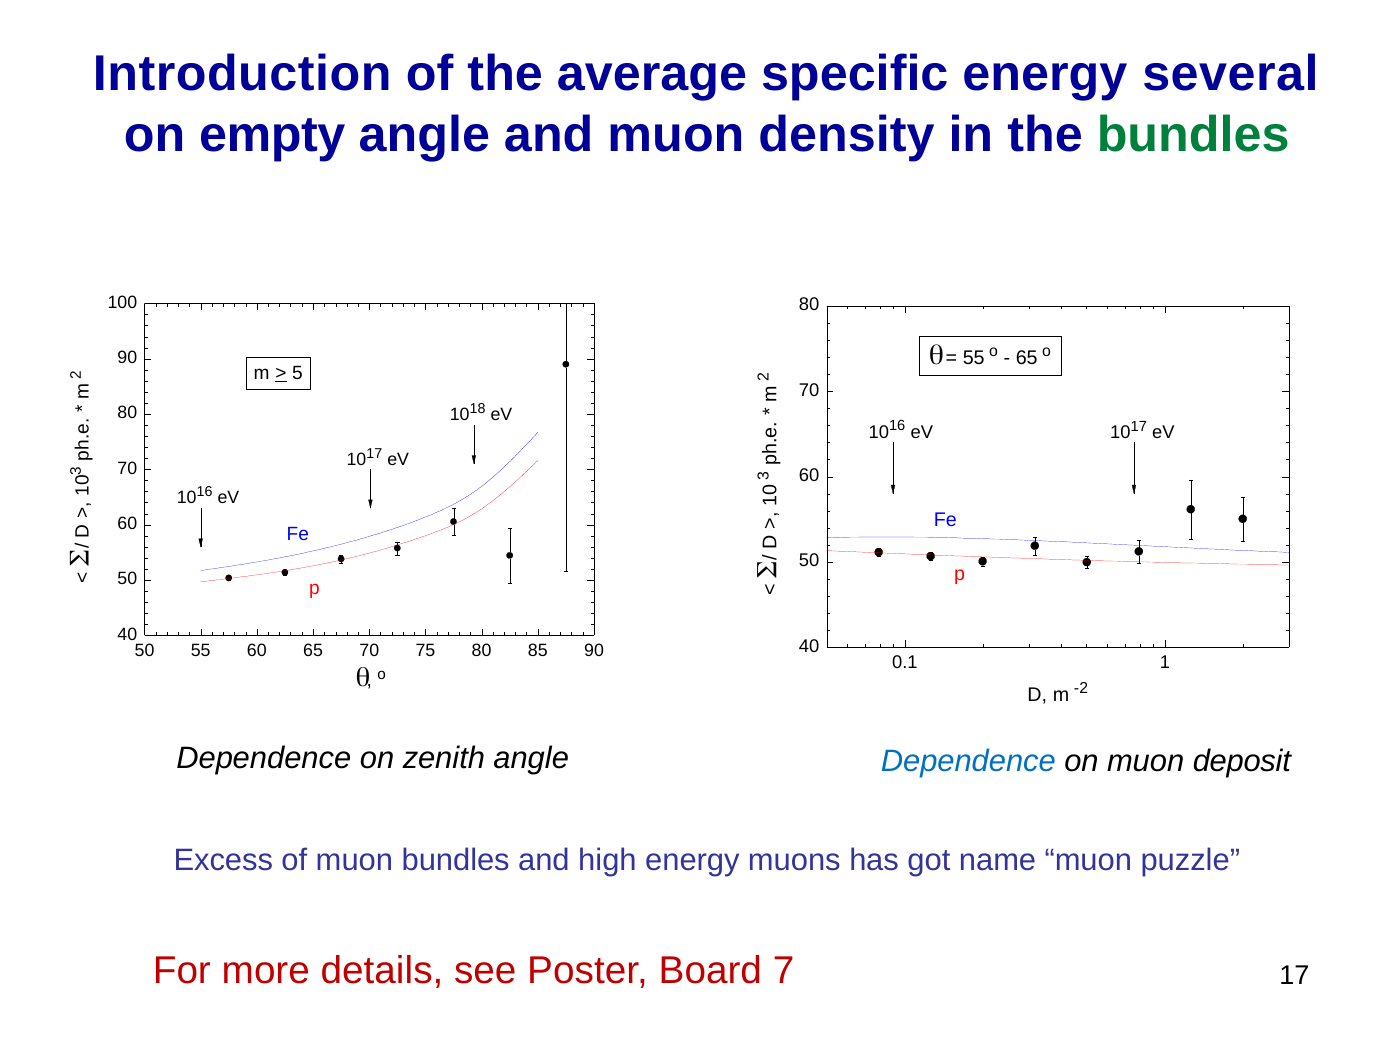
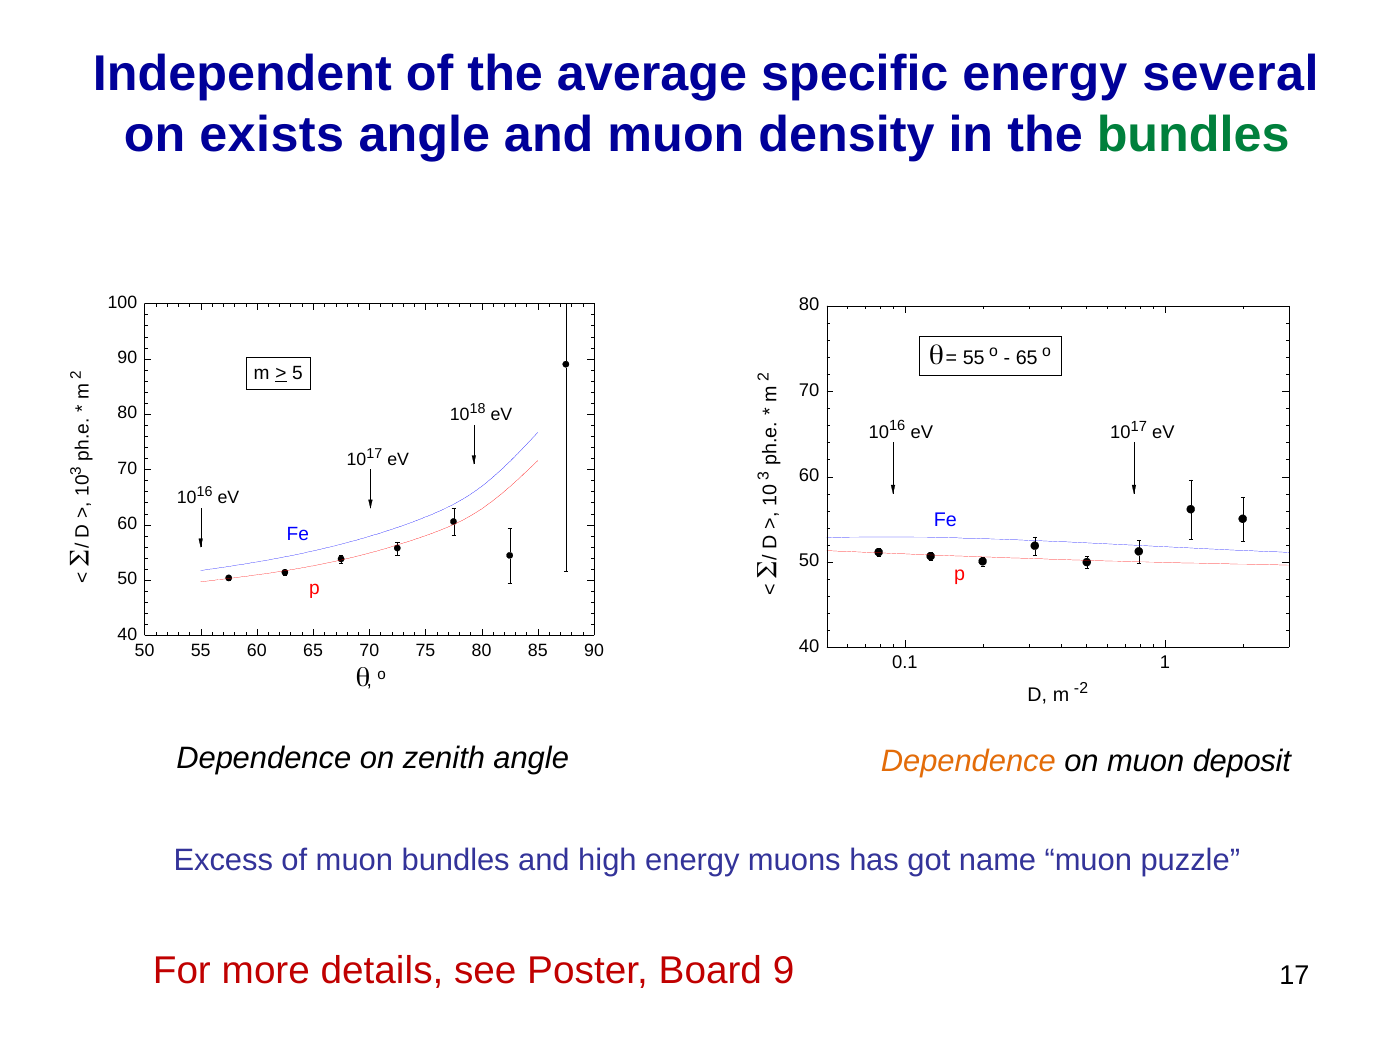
Introduction: Introduction -> Independent
empty: empty -> exists
Dependence at (968, 762) colour: blue -> orange
7: 7 -> 9
